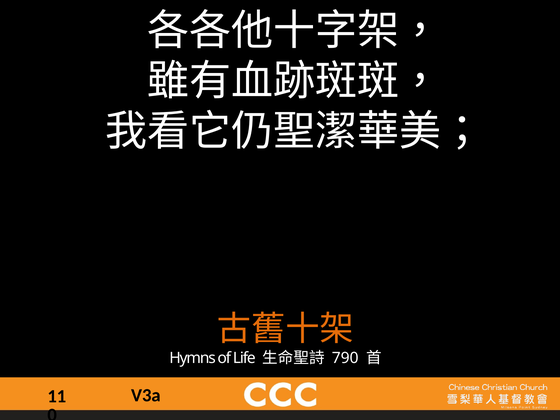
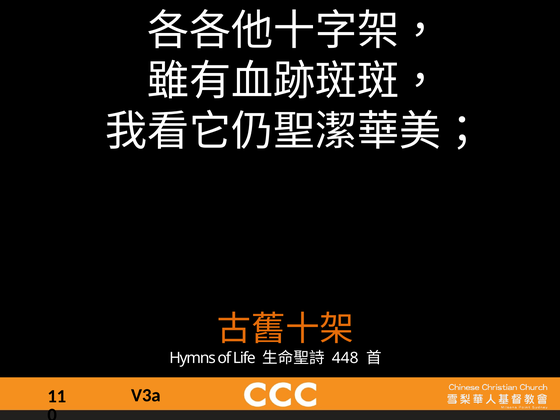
790: 790 -> 448
